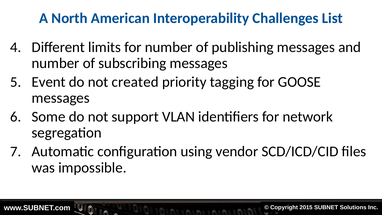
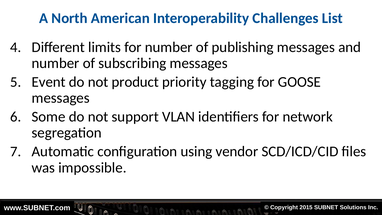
created: created -> product
